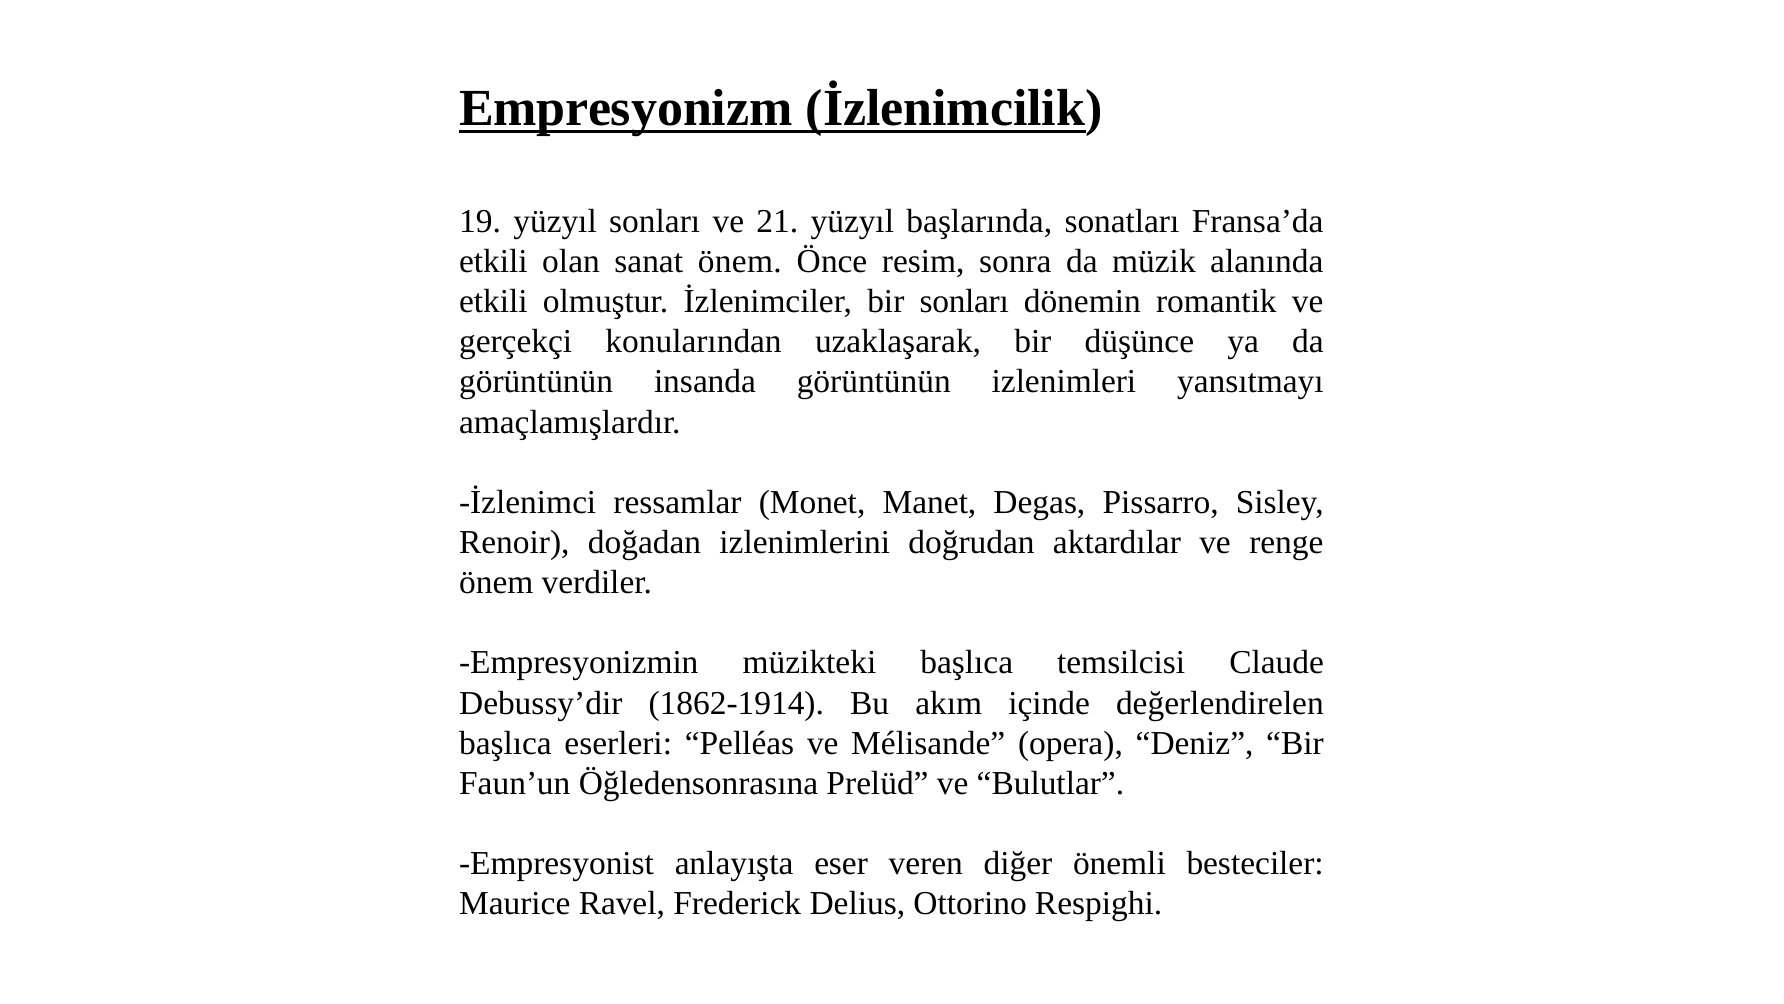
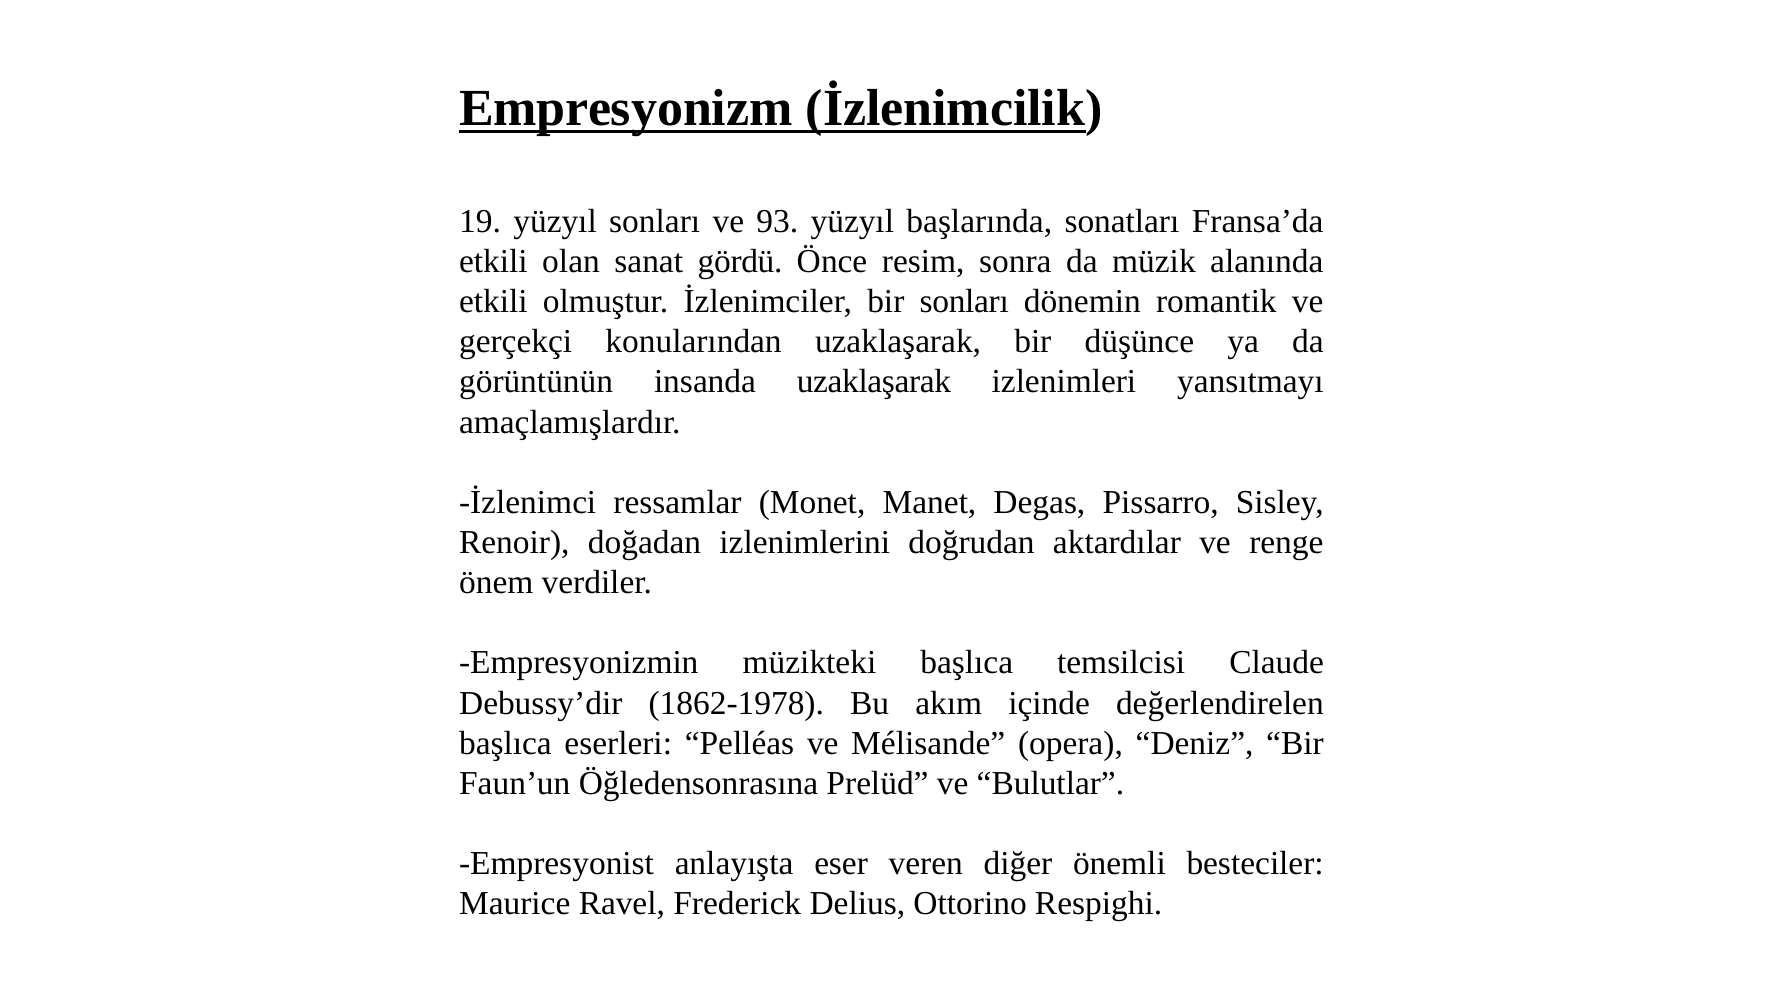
21: 21 -> 93
sanat önem: önem -> gördü
insanda görüntünün: görüntünün -> uzaklaşarak
1862-1914: 1862-1914 -> 1862-1978
